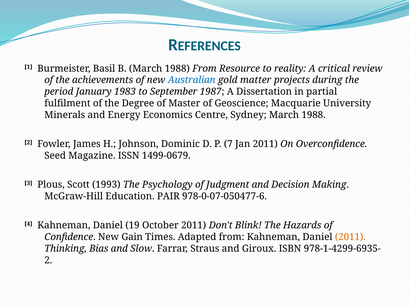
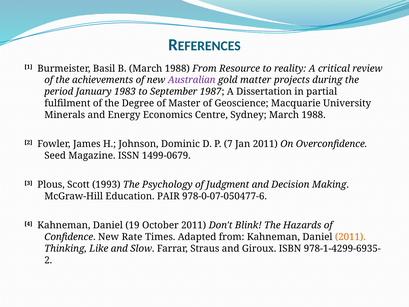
Australian colour: blue -> purple
Gain: Gain -> Rate
Bias: Bias -> Like
